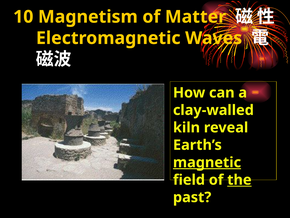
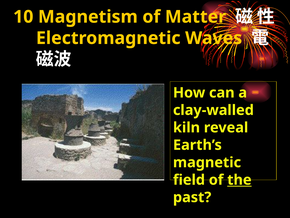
magnetic underline: present -> none
